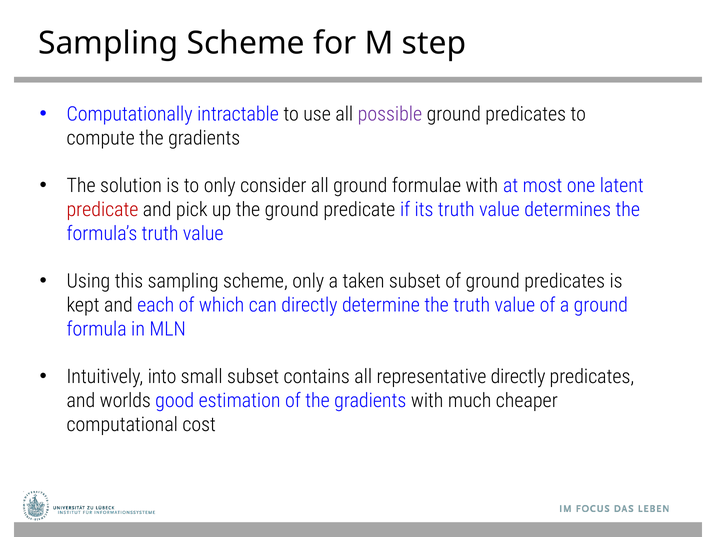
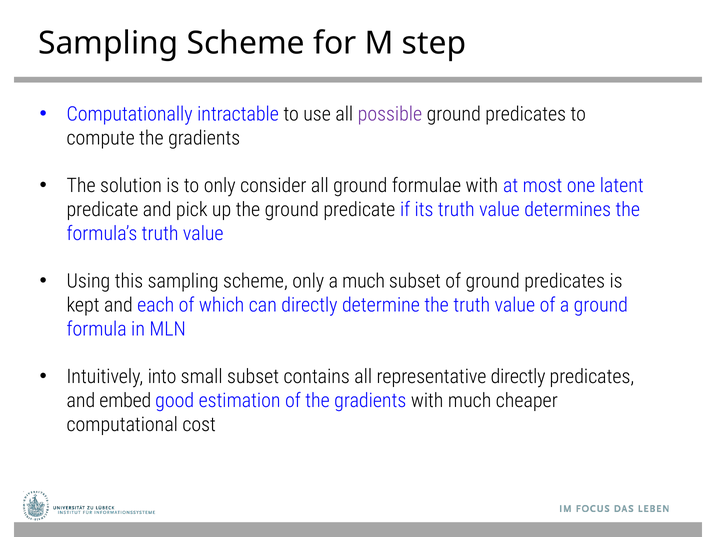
predicate at (103, 210) colour: red -> black
a taken: taken -> much
worlds: worlds -> embed
